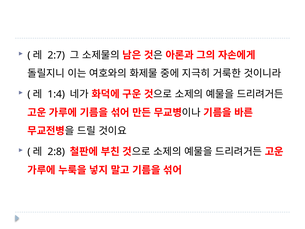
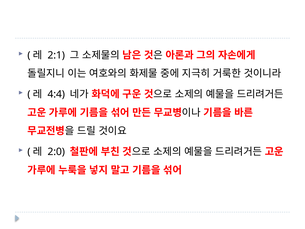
2:7: 2:7 -> 2:1
1:4: 1:4 -> 4:4
2:8: 2:8 -> 2:0
